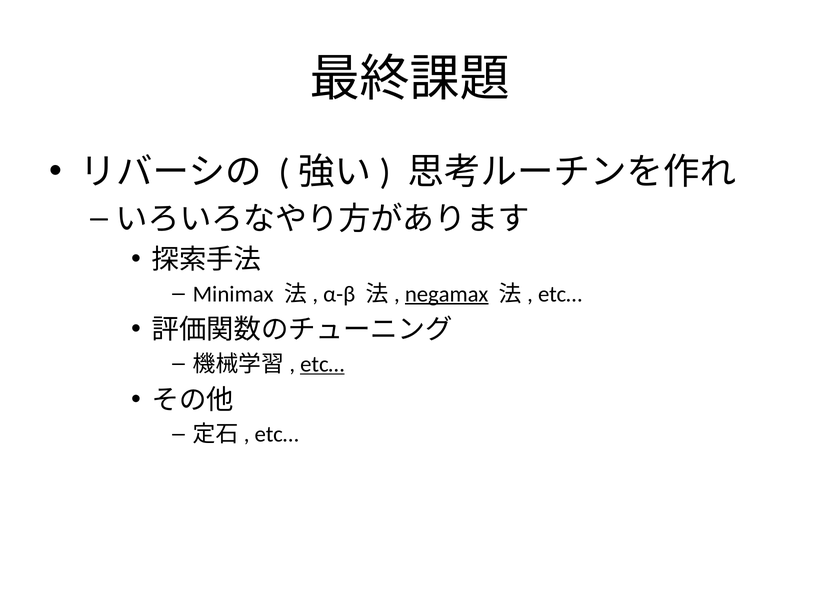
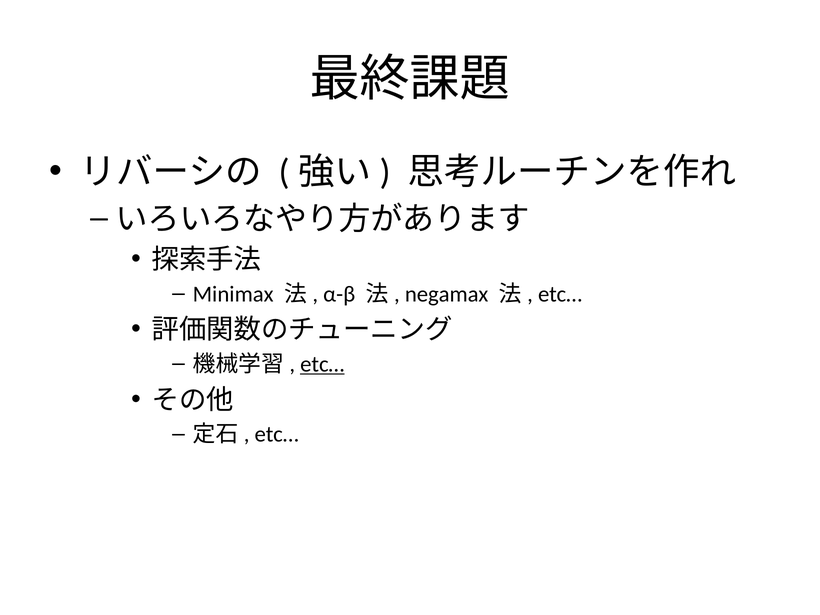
negamax underline: present -> none
